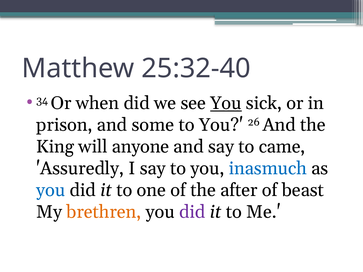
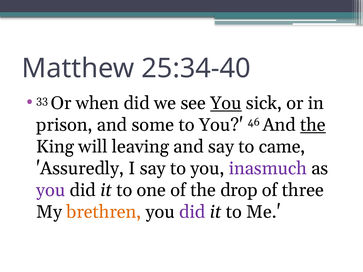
25:32-40: 25:32-40 -> 25:34-40
34: 34 -> 33
26: 26 -> 46
the at (313, 125) underline: none -> present
anyone: anyone -> leaving
inasmuch colour: blue -> purple
you at (51, 190) colour: blue -> purple
after: after -> drop
beast: beast -> three
